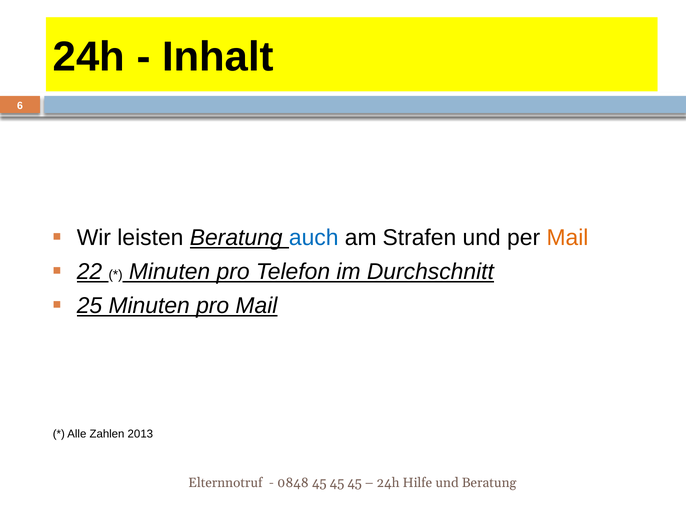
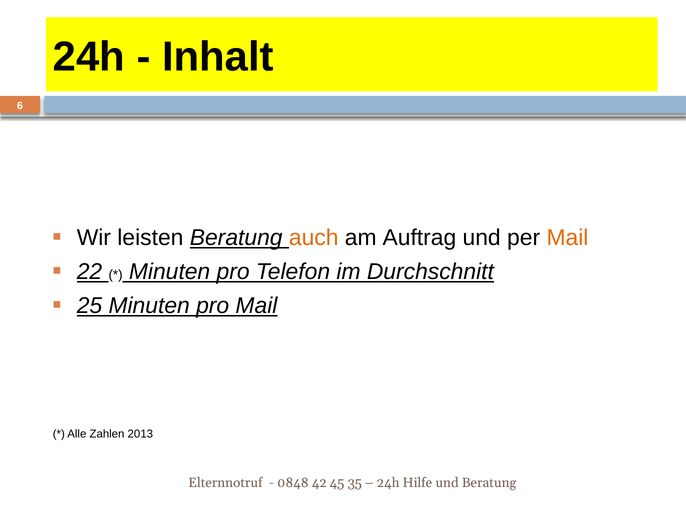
auch colour: blue -> orange
Strafen: Strafen -> Auftrag
0848 45: 45 -> 42
45 at (355, 483): 45 -> 35
